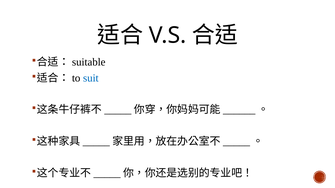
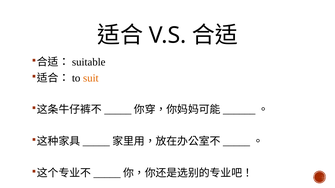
suit colour: blue -> orange
